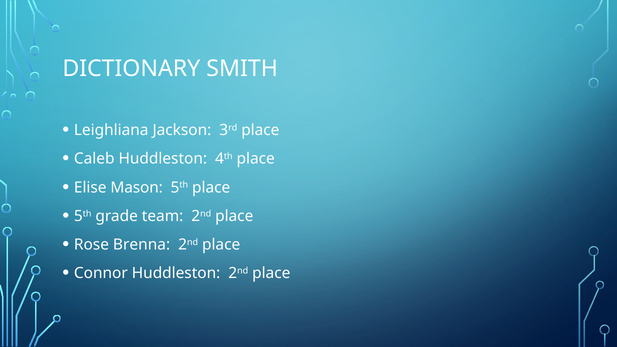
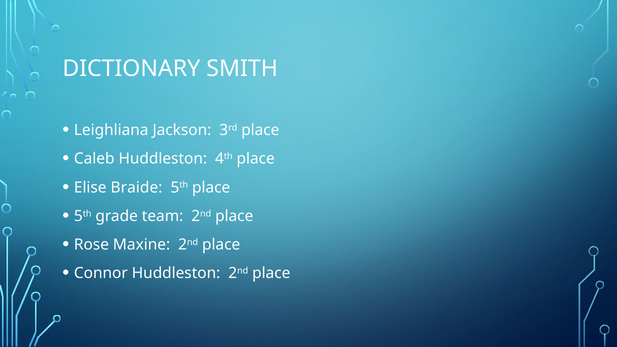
Mason: Mason -> Braide
Brenna: Brenna -> Maxine
